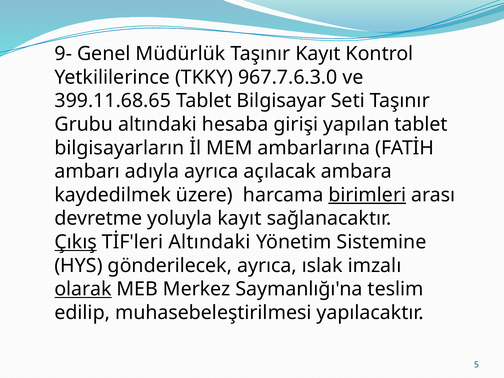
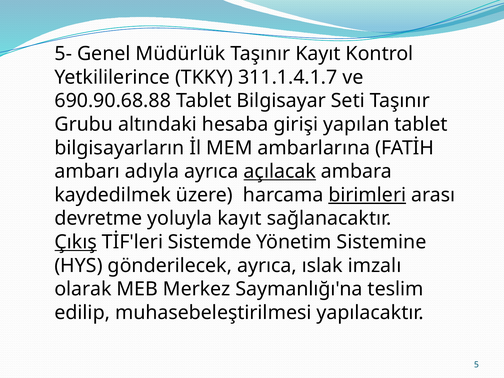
9-: 9- -> 5-
967.7.6.3.0: 967.7.6.3.0 -> 311.1.4.1.7
399.11.68.65: 399.11.68.65 -> 690.90.68.88
açılacak underline: none -> present
TİF'leri Altındaki: Altındaki -> Sistemde
olarak underline: present -> none
